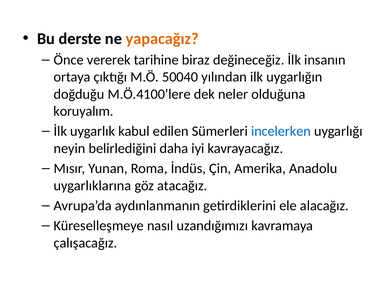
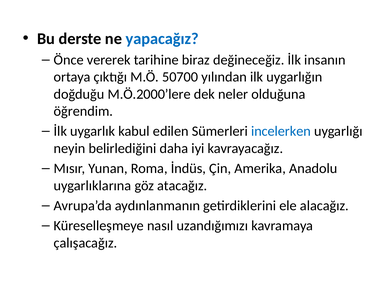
yapacağız colour: orange -> blue
50040: 50040 -> 50700
M.Ö.4100’lere: M.Ö.4100’lere -> M.Ö.2000’lere
koruyalım: koruyalım -> öğrendim
